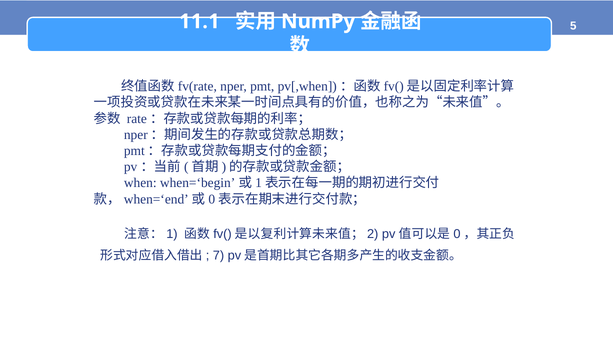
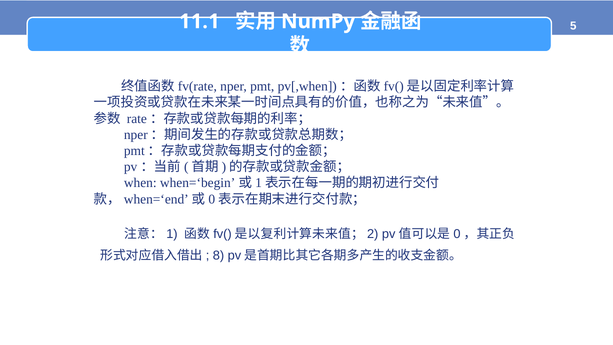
7: 7 -> 8
